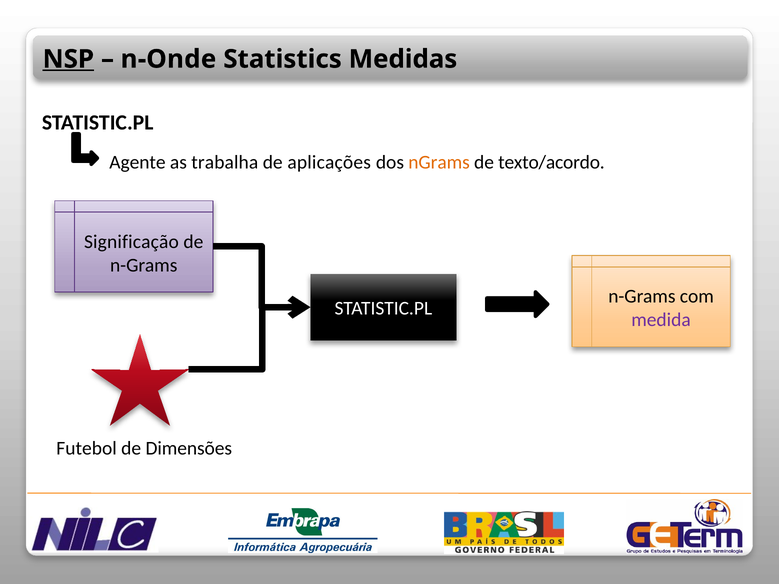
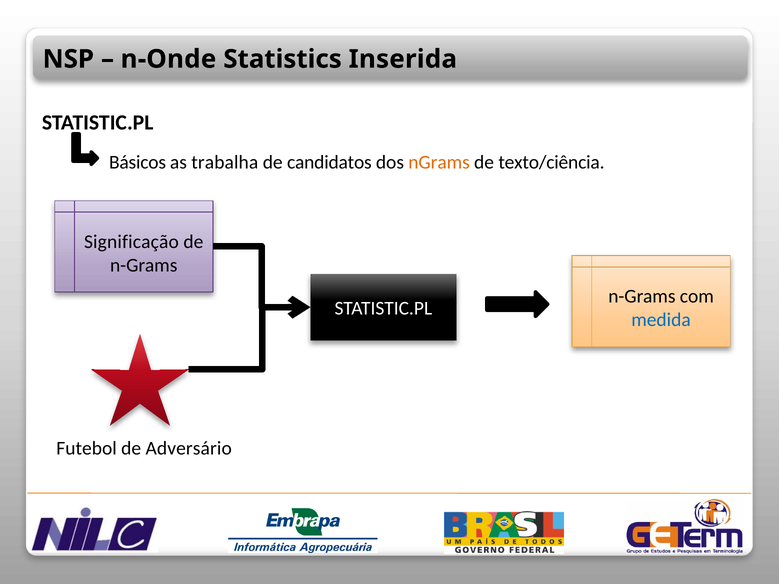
NSP underline: present -> none
Medidas: Medidas -> Inserida
Agente: Agente -> Básicos
aplicações: aplicações -> candidatos
texto/acordo: texto/acordo -> texto/ciência
medida colour: purple -> blue
Dimensões: Dimensões -> Adversário
